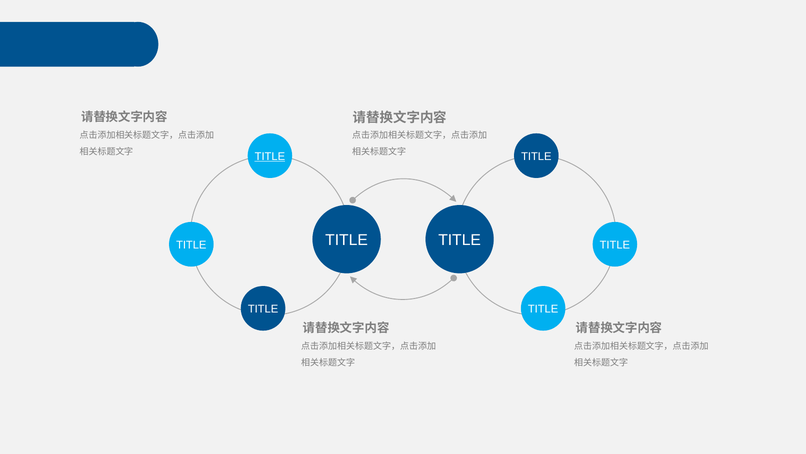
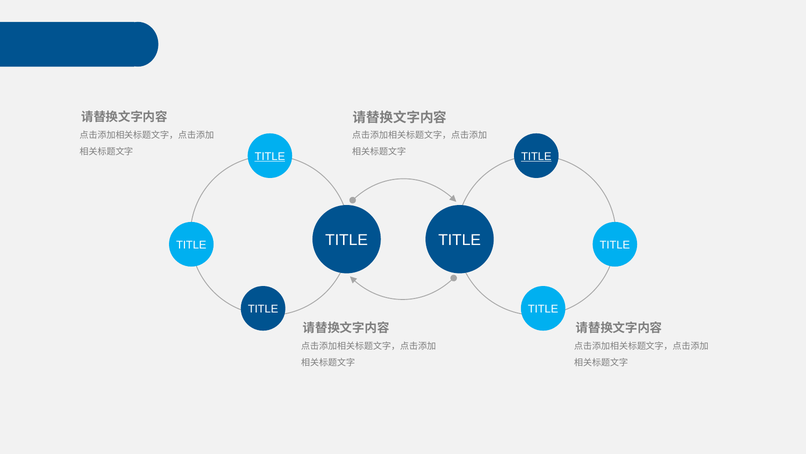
TITLE at (536, 156) underline: none -> present
